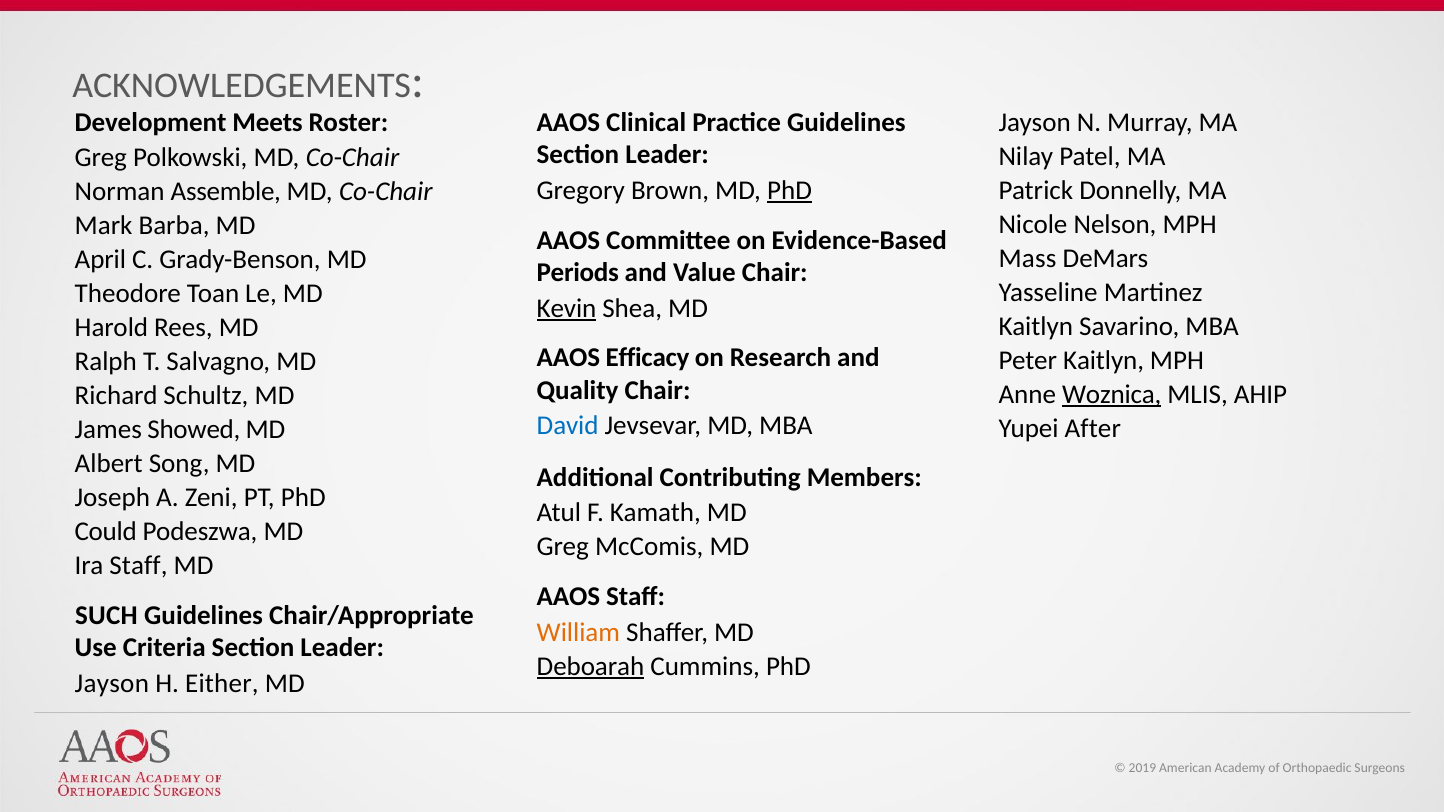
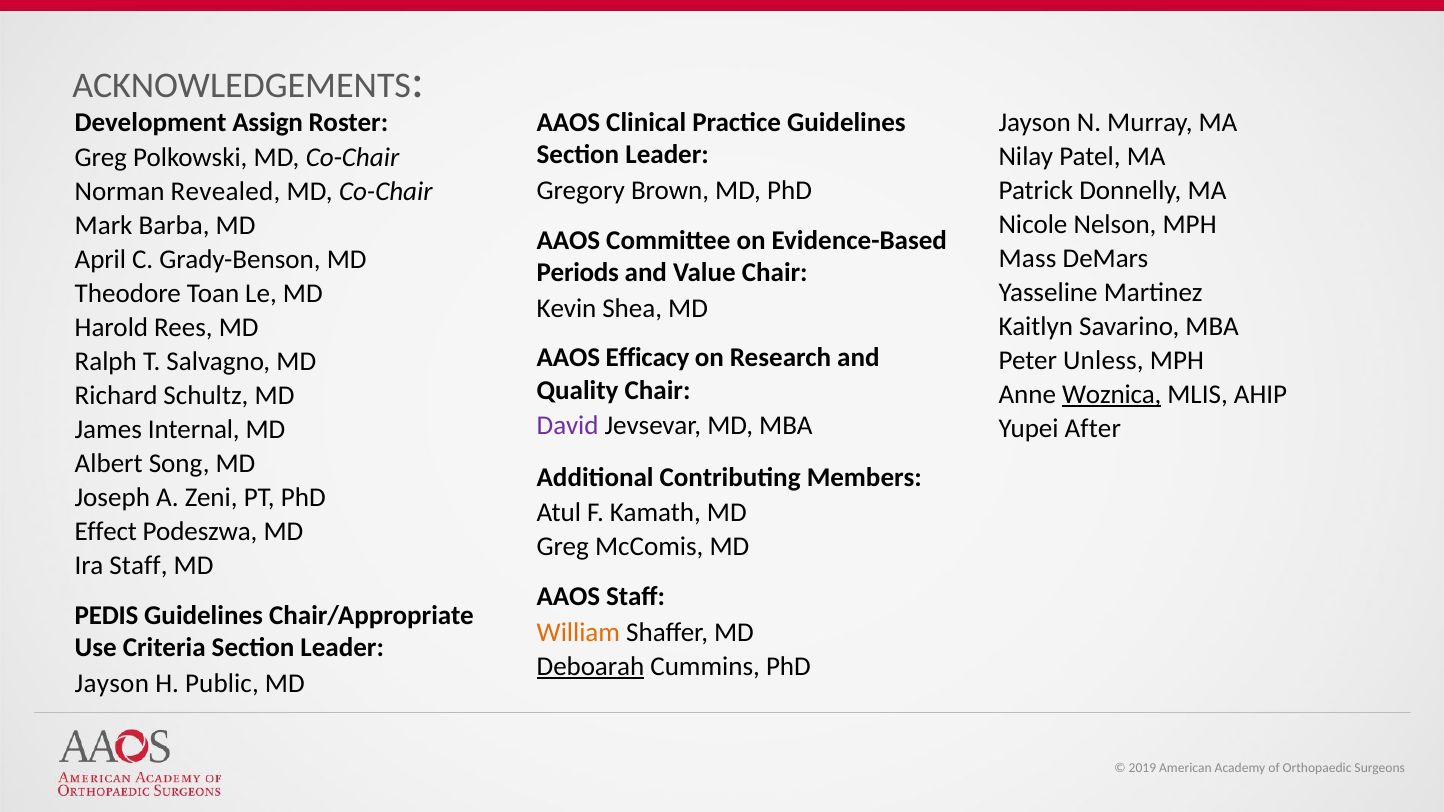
Meets: Meets -> Assign
PhD at (790, 190) underline: present -> none
Assemble: Assemble -> Revealed
Kevin underline: present -> none
Peter Kaitlyn: Kaitlyn -> Unless
David colour: blue -> purple
Showed: Showed -> Internal
Could: Could -> Effect
SUCH: SUCH -> PEDIS
Either: Either -> Public
